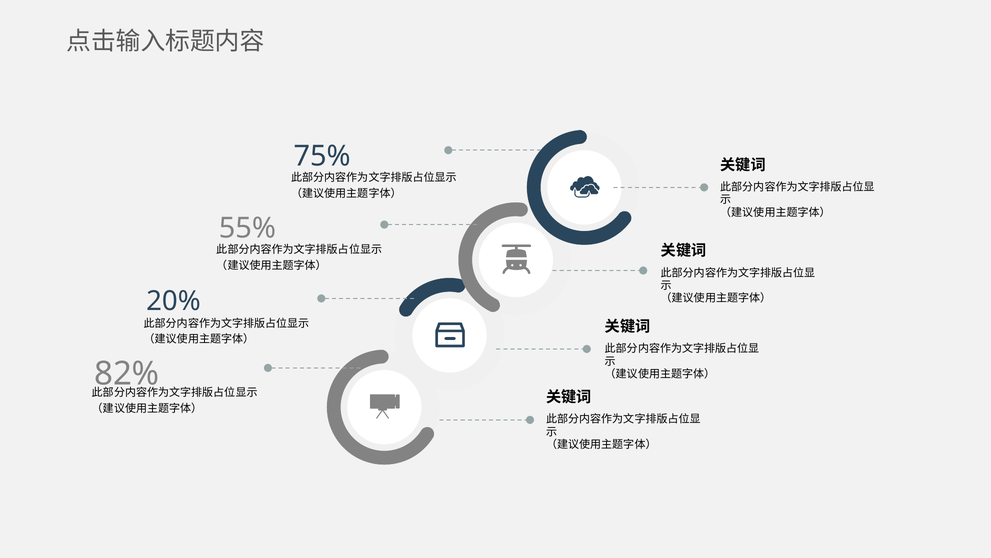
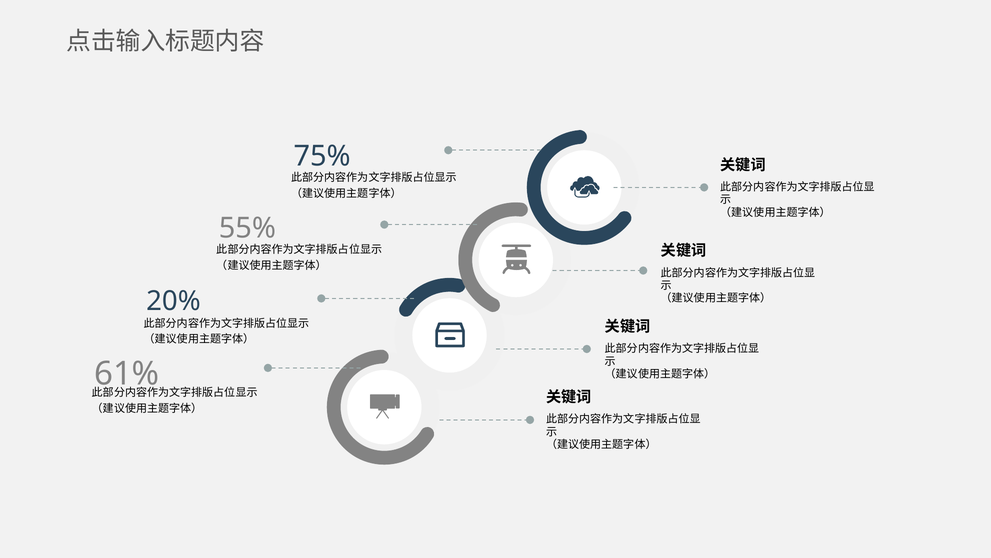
82%: 82% -> 61%
